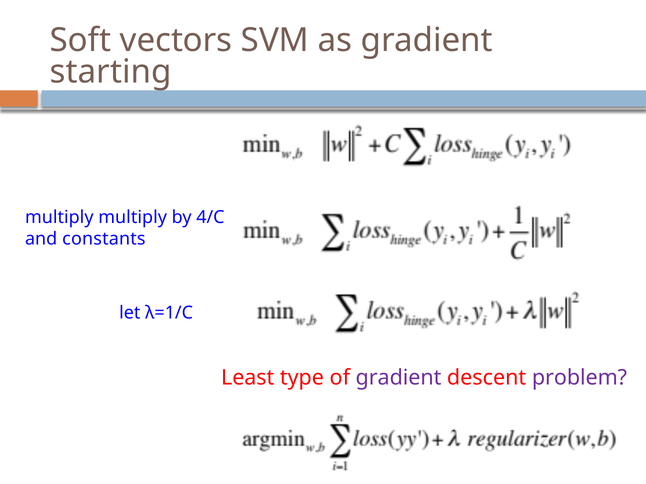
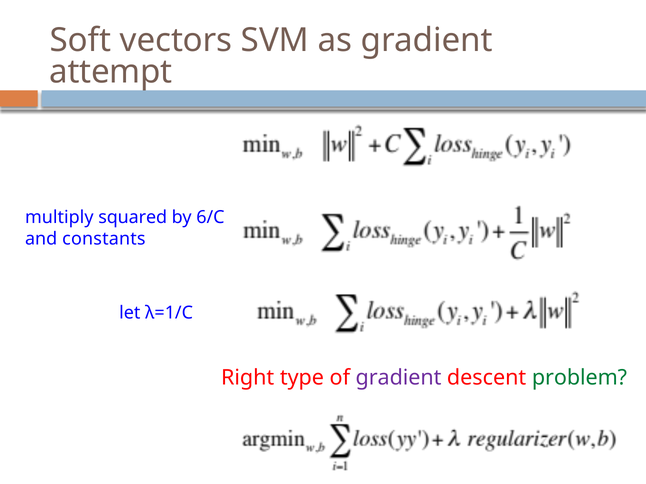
starting: starting -> attempt
multiply multiply: multiply -> squared
4/C: 4/C -> 6/C
Least: Least -> Right
problem colour: purple -> green
